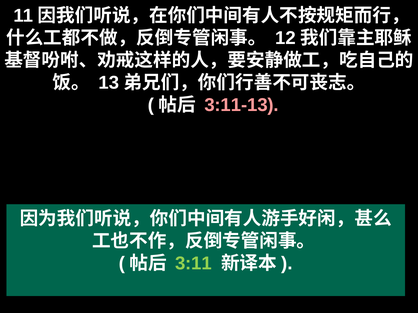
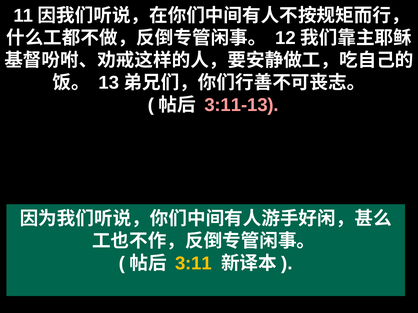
3:11 colour: light green -> yellow
